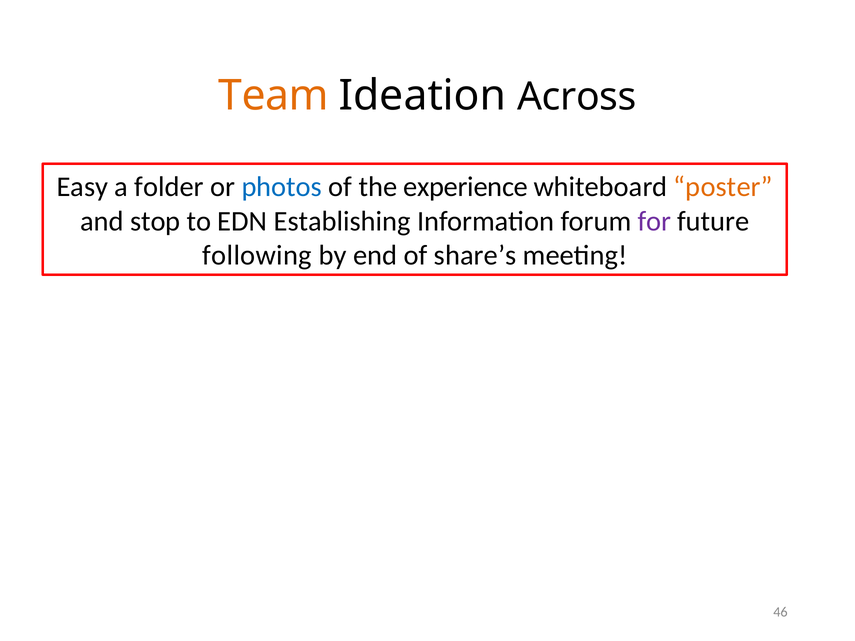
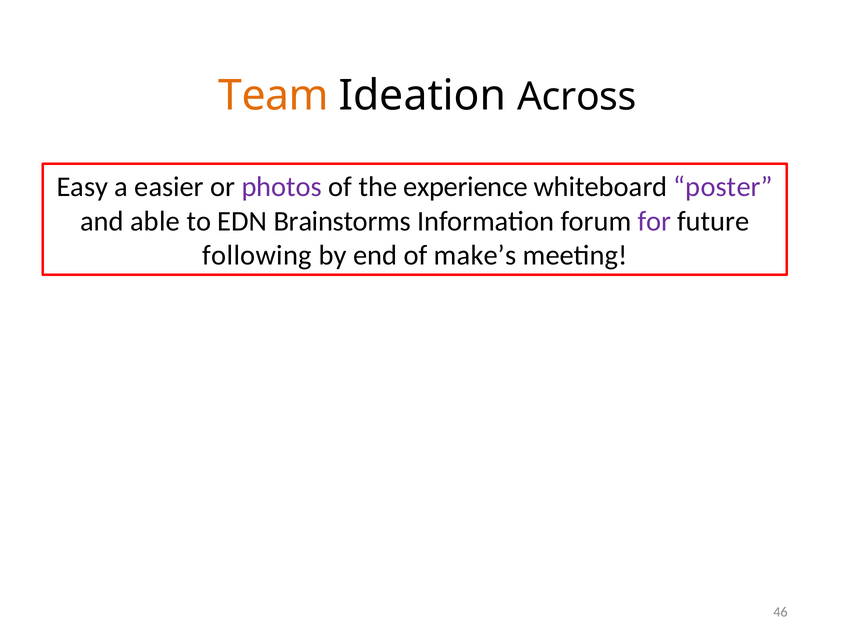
folder: folder -> easier
photos colour: blue -> purple
poster colour: orange -> purple
stop: stop -> able
Establishing: Establishing -> Brainstorms
share’s: share’s -> make’s
